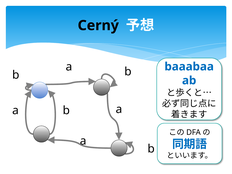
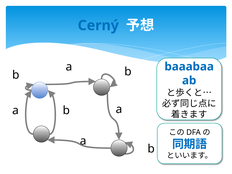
Cerný colour: black -> blue
